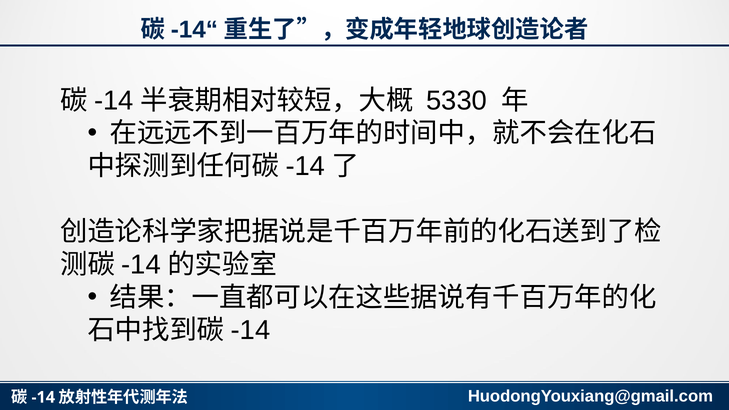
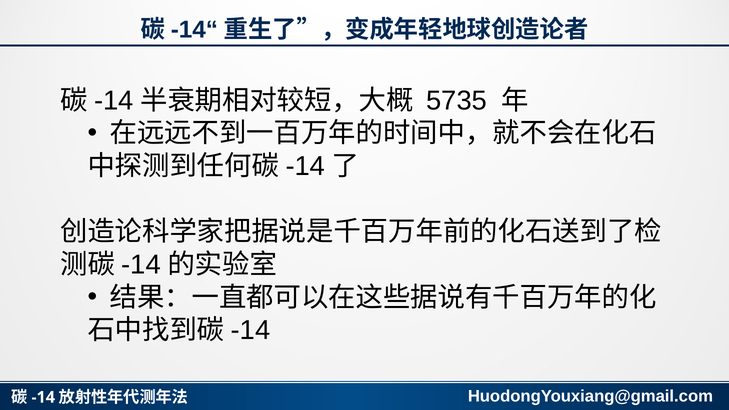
5330: 5330 -> 5735
